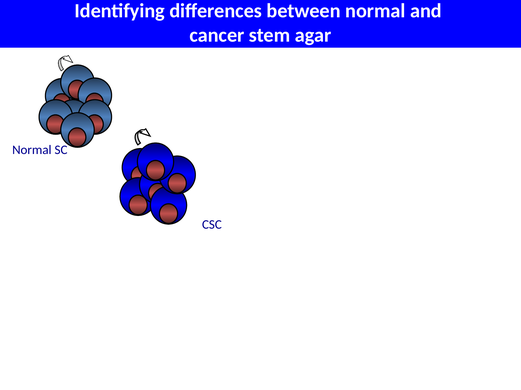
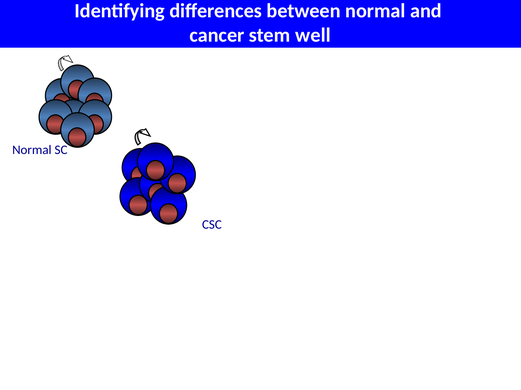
agar: agar -> well
